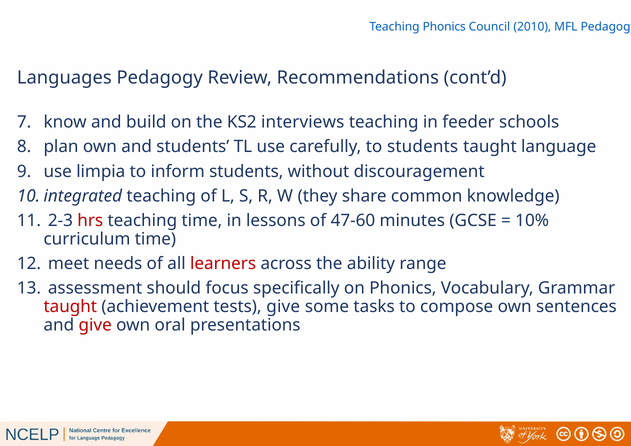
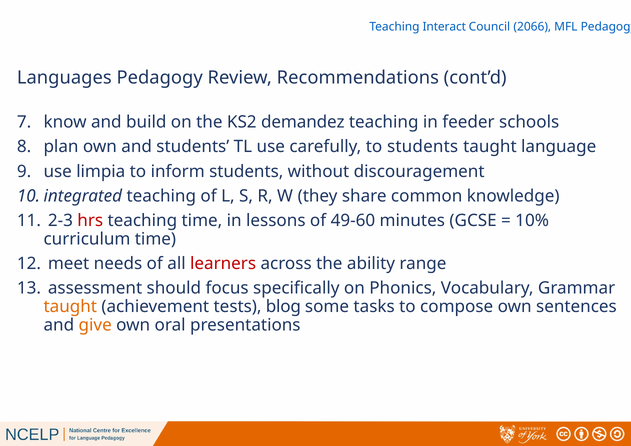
Teaching Phonics: Phonics -> Interact
2010: 2010 -> 2066
interviews: interviews -> demandez
47-60: 47-60 -> 49-60
taught at (70, 307) colour: red -> orange
tests give: give -> blog
give at (95, 325) colour: red -> orange
